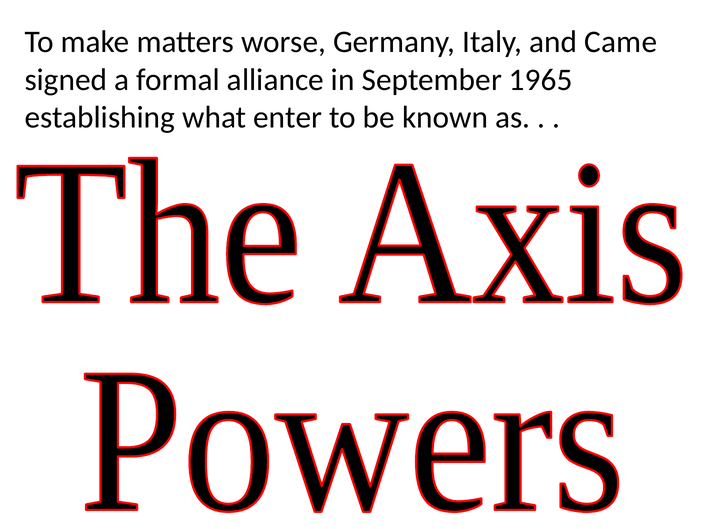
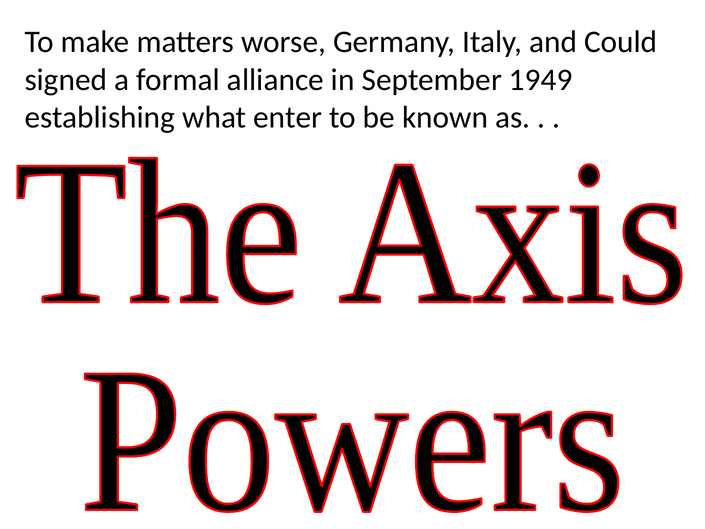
Came: Came -> Could
1965: 1965 -> 1949
